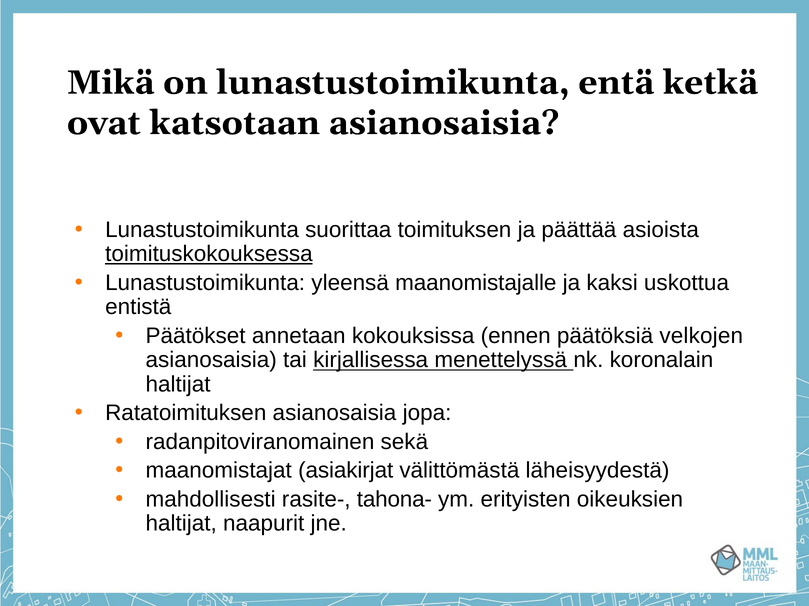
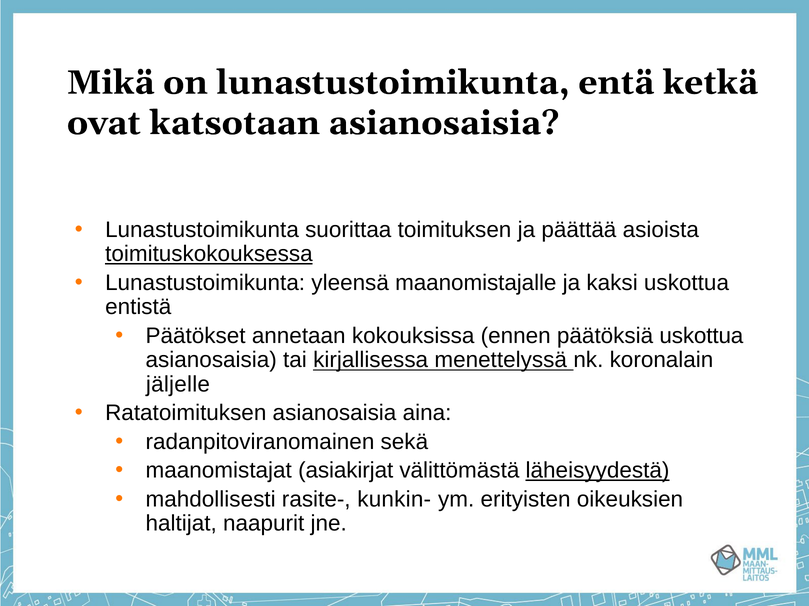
päätöksiä velkojen: velkojen -> uskottua
haltijat at (178, 385): haltijat -> jäljelle
jopa: jopa -> aina
läheisyydestä underline: none -> present
tahona-: tahona- -> kunkin-
